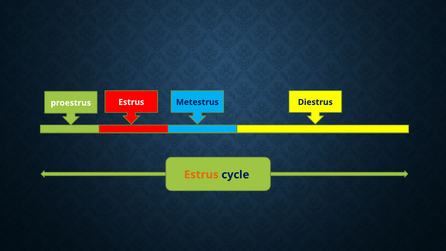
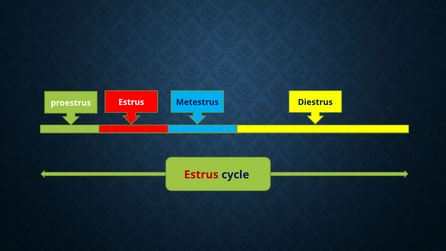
Estrus at (201, 175) colour: orange -> red
